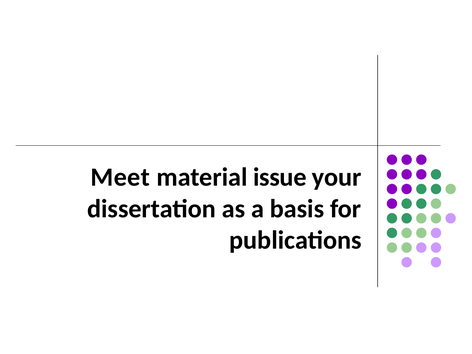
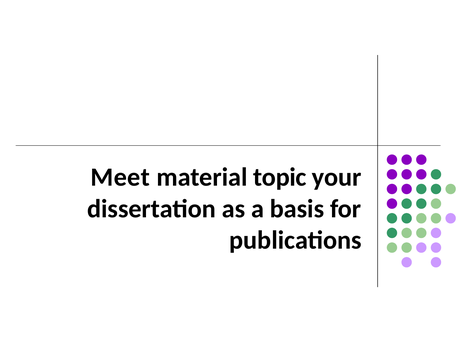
issue: issue -> topic
